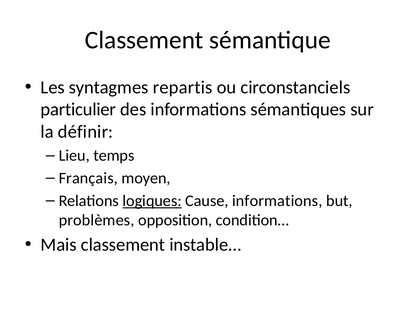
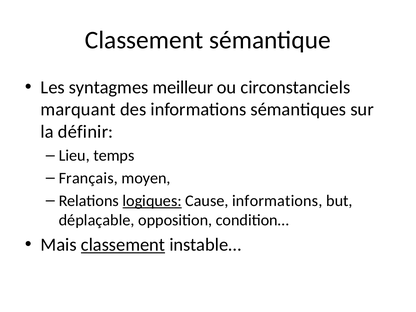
repartis: repartis -> meilleur
particulier: particulier -> marquant
problèmes: problèmes -> déplaçable
classement at (123, 245) underline: none -> present
